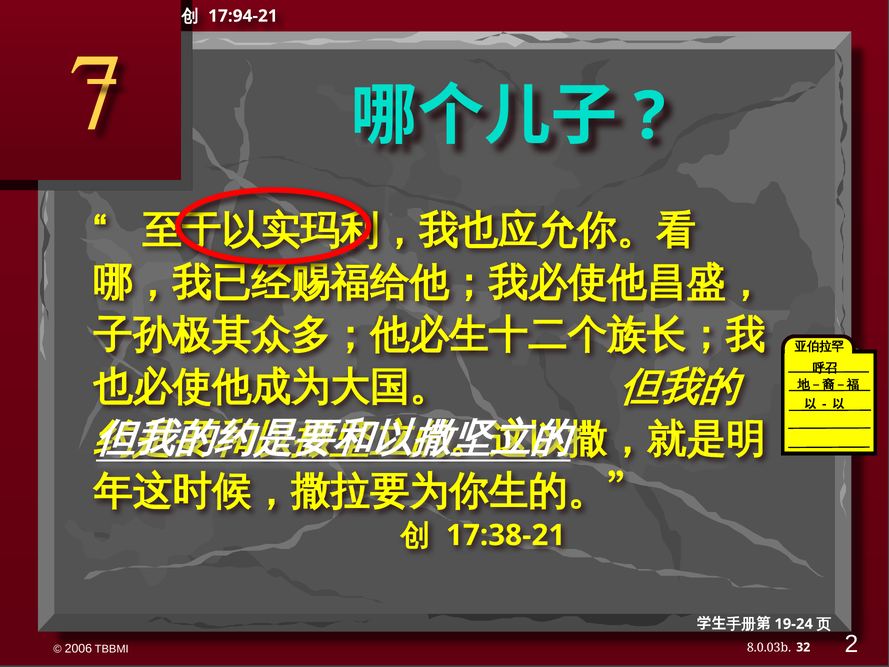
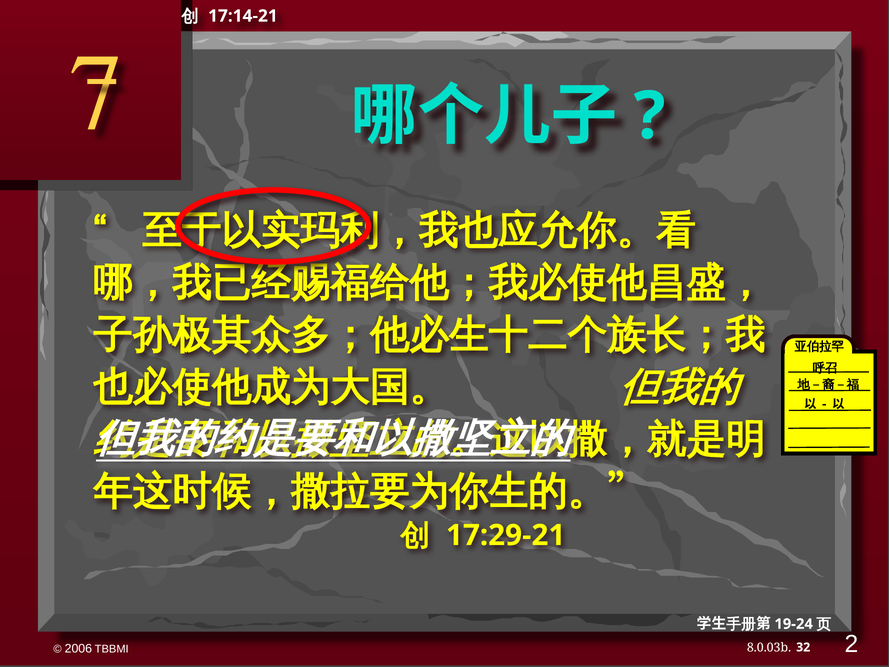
17:94-21: 17:94-21 -> 17:14-21
17:38-21: 17:38-21 -> 17:29-21
